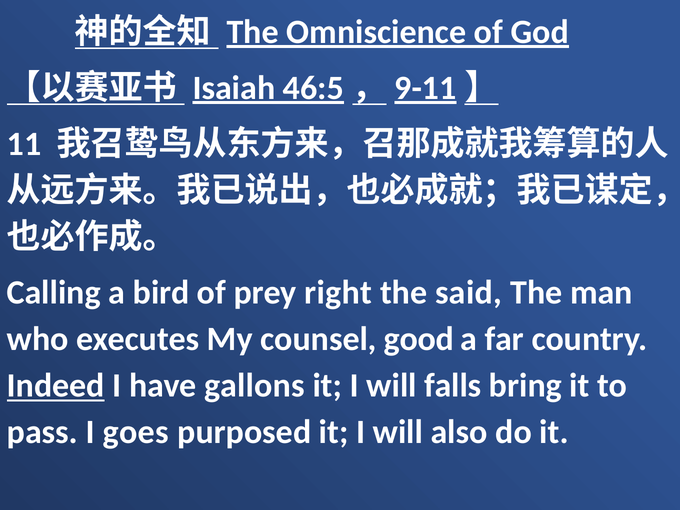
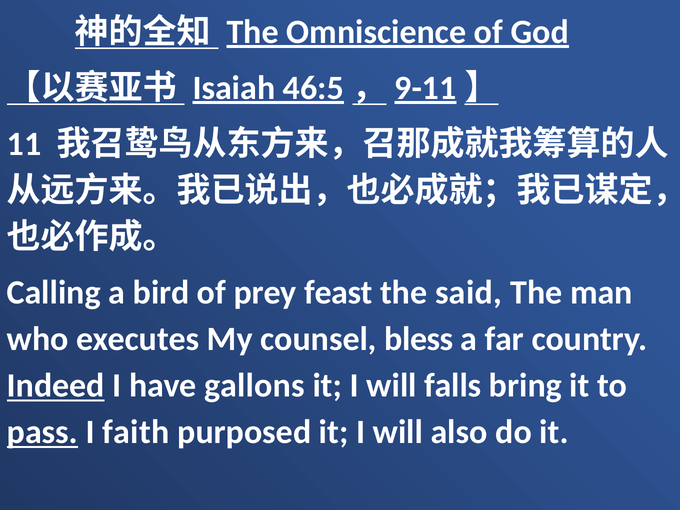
right: right -> feast
good: good -> bless
pass underline: none -> present
goes: goes -> faith
